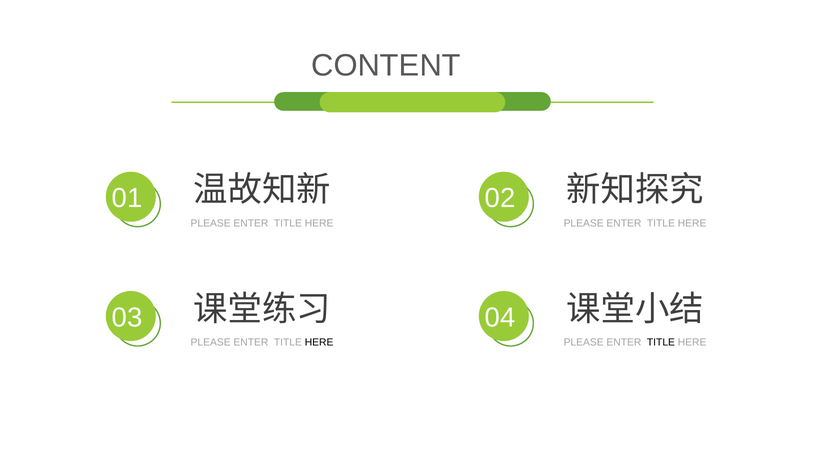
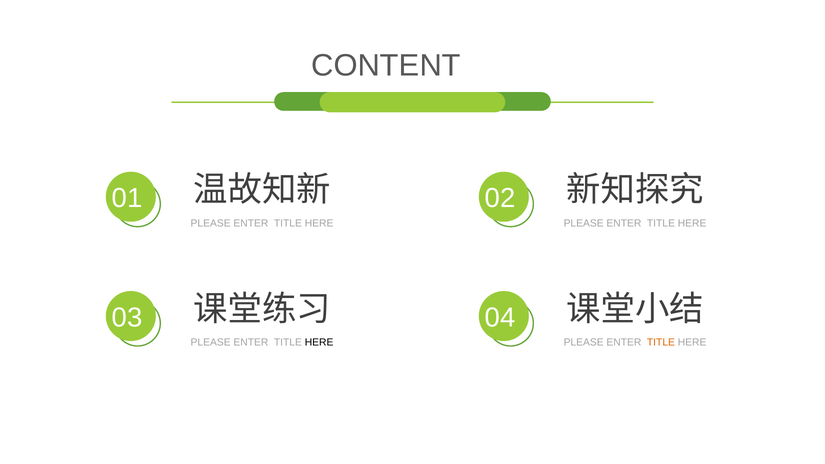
TITLE at (661, 343) colour: black -> orange
